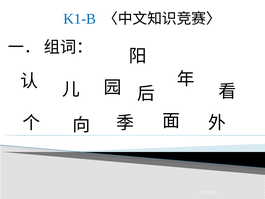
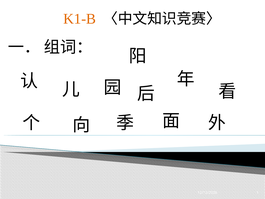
K1-B colour: blue -> orange
